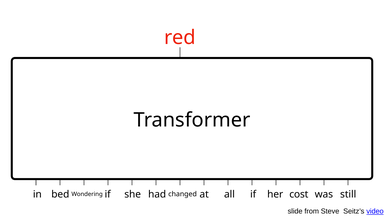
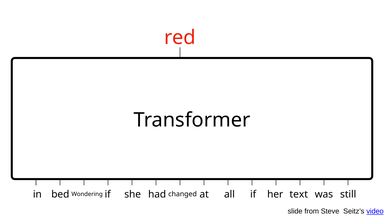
cost: cost -> text
